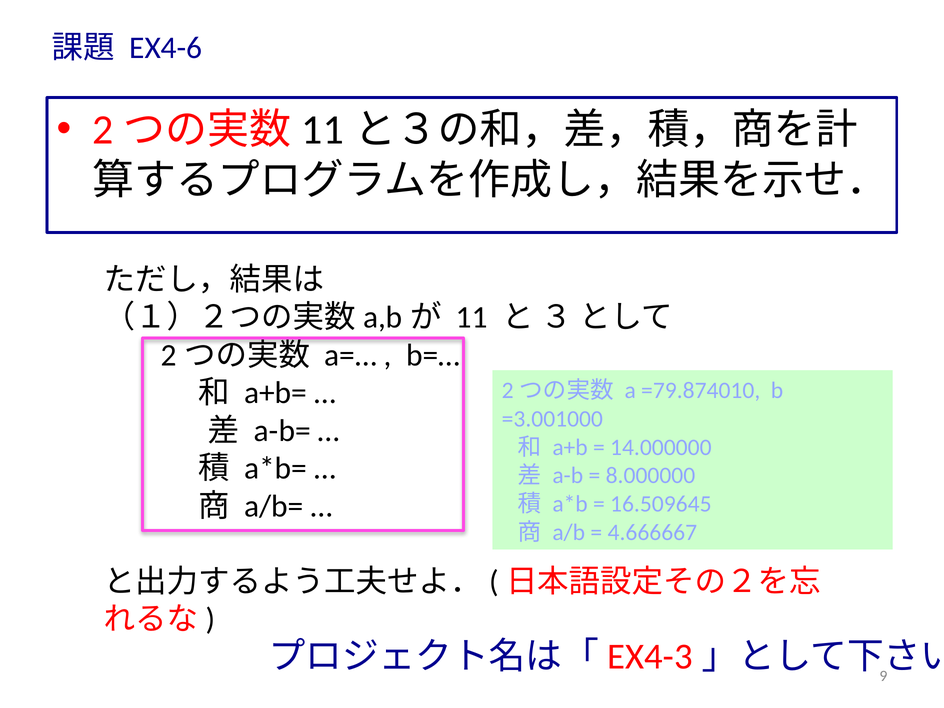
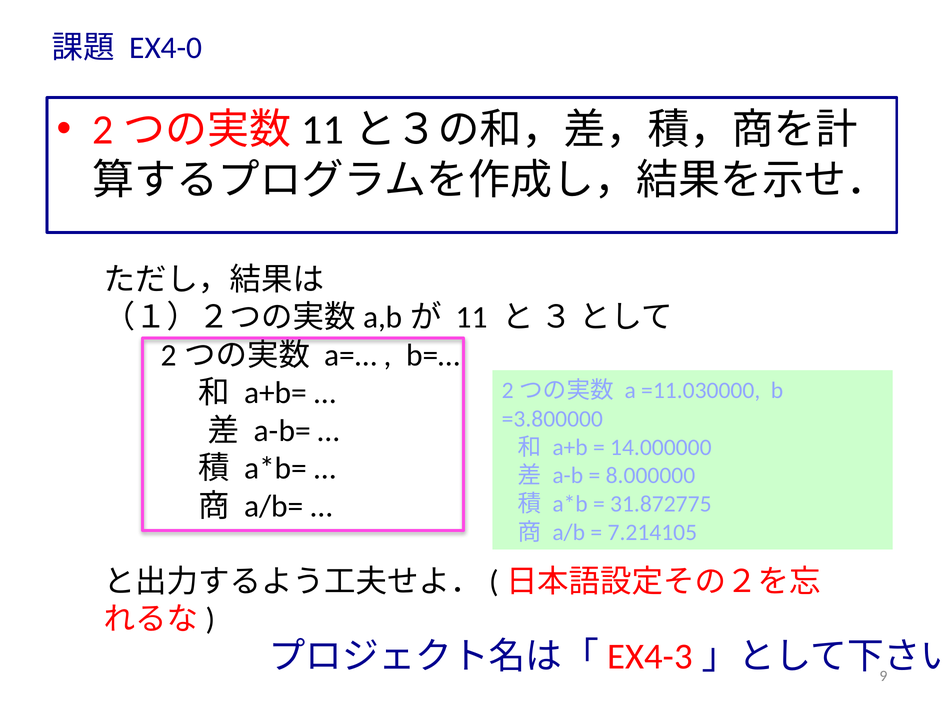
EX4-6: EX4-6 -> EX4-0
=79.874010: =79.874010 -> =11.030000
=3.001000: =3.001000 -> =3.800000
16.509645: 16.509645 -> 31.872775
4.666667: 4.666667 -> 7.214105
